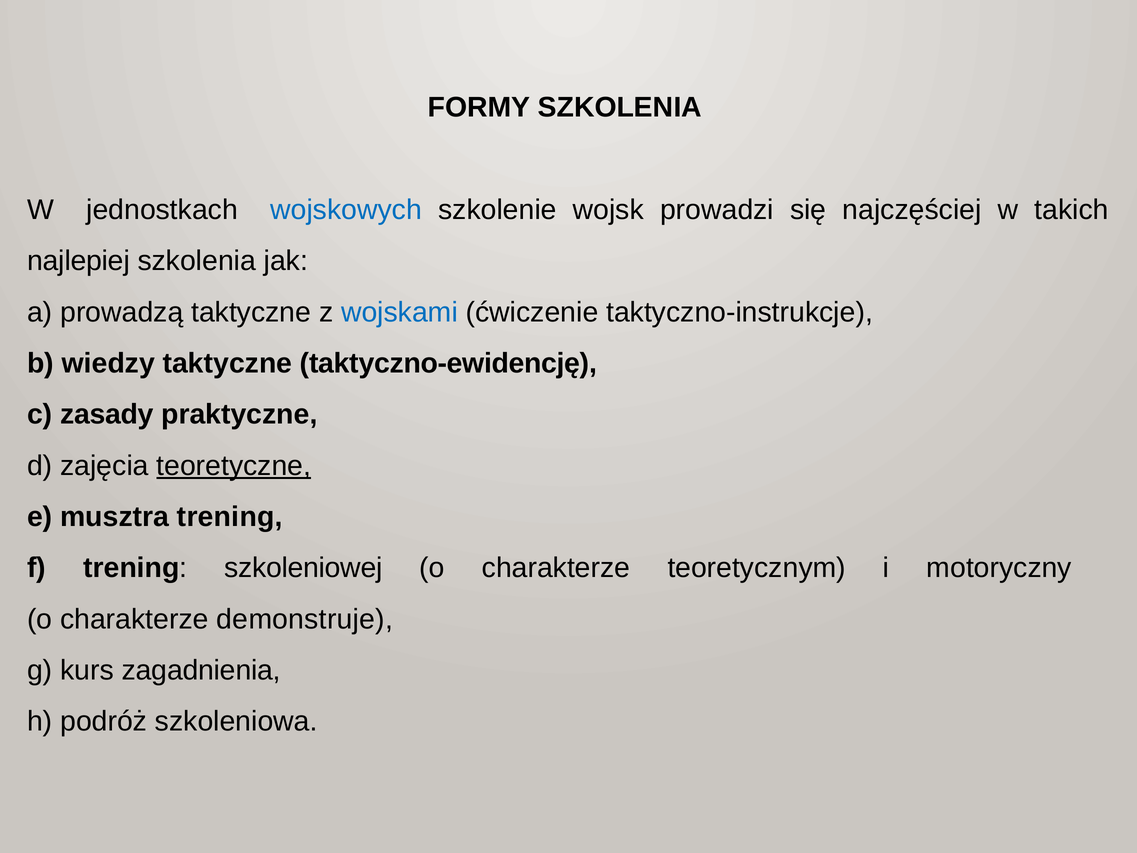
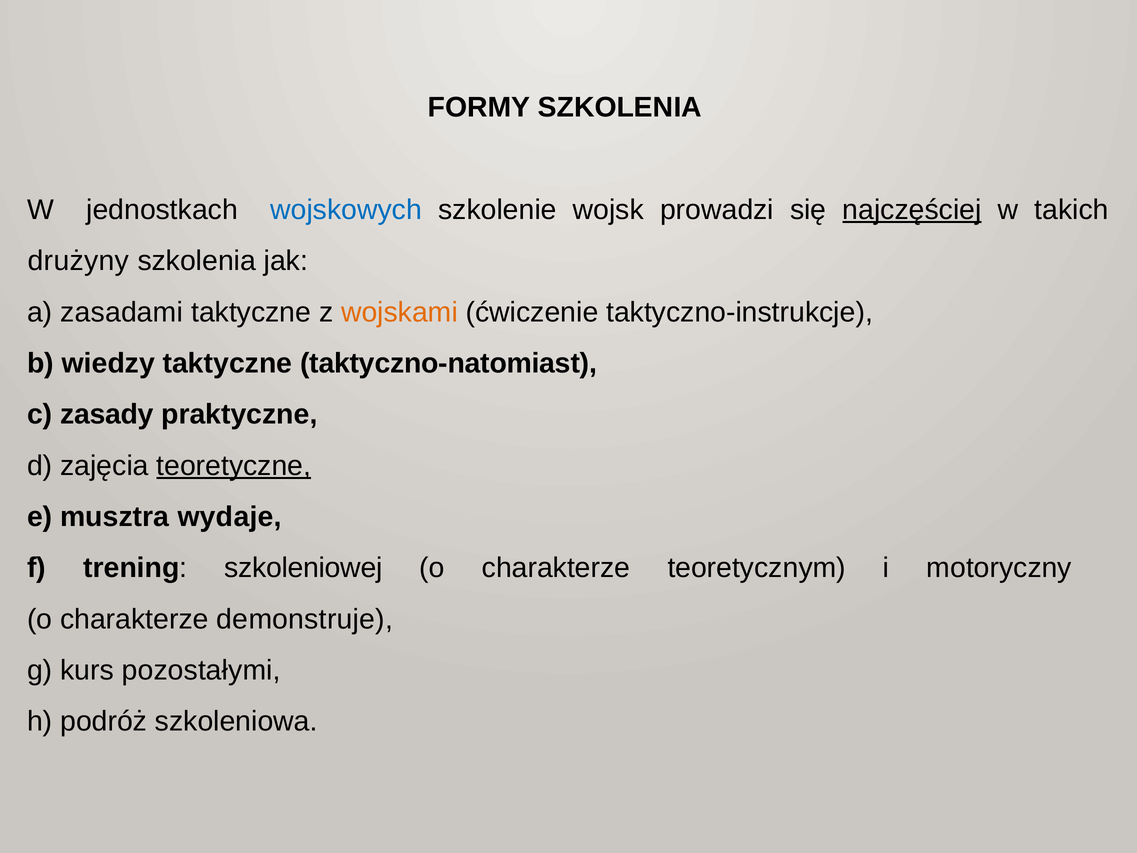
najczęściej underline: none -> present
najlepiej: najlepiej -> drużyny
prowadzą: prowadzą -> zasadami
wojskami colour: blue -> orange
taktyczno-ewidencję: taktyczno-ewidencję -> taktyczno-natomiast
musztra trening: trening -> wydaje
zagadnienia: zagadnienia -> pozostałymi
